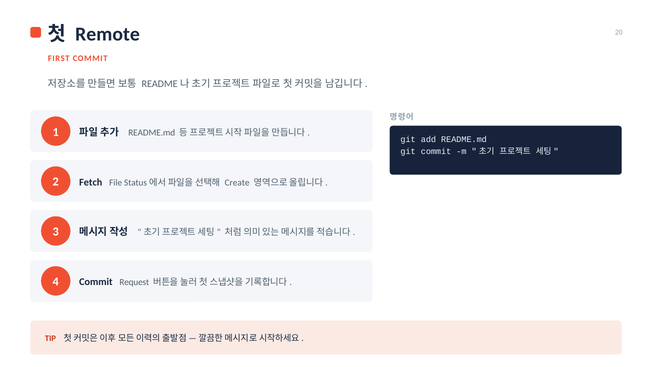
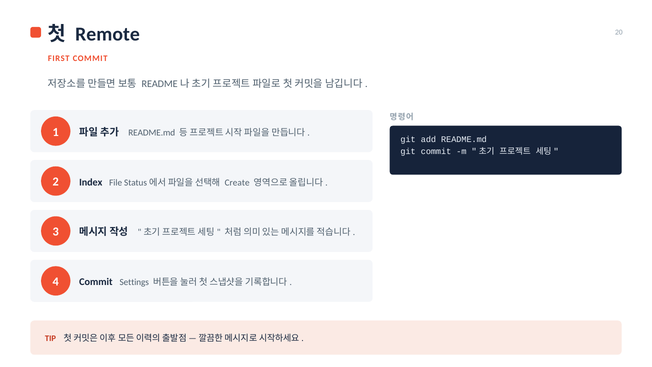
Fetch: Fetch -> Index
Request: Request -> Settings
